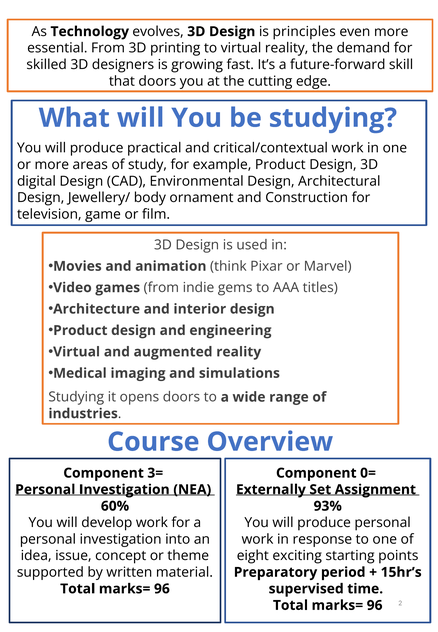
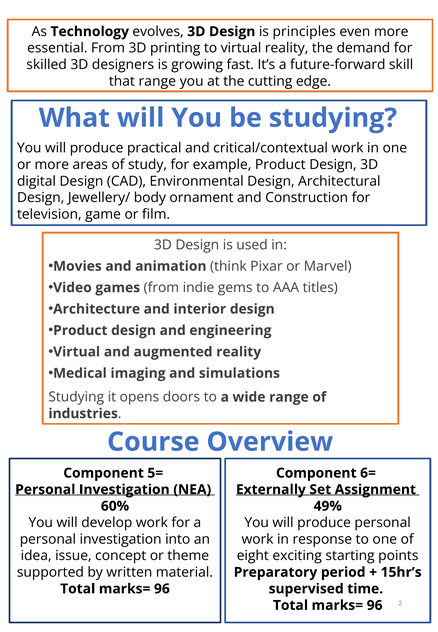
that doors: doors -> range
3=: 3= -> 5=
0=: 0= -> 6=
93%: 93% -> 49%
